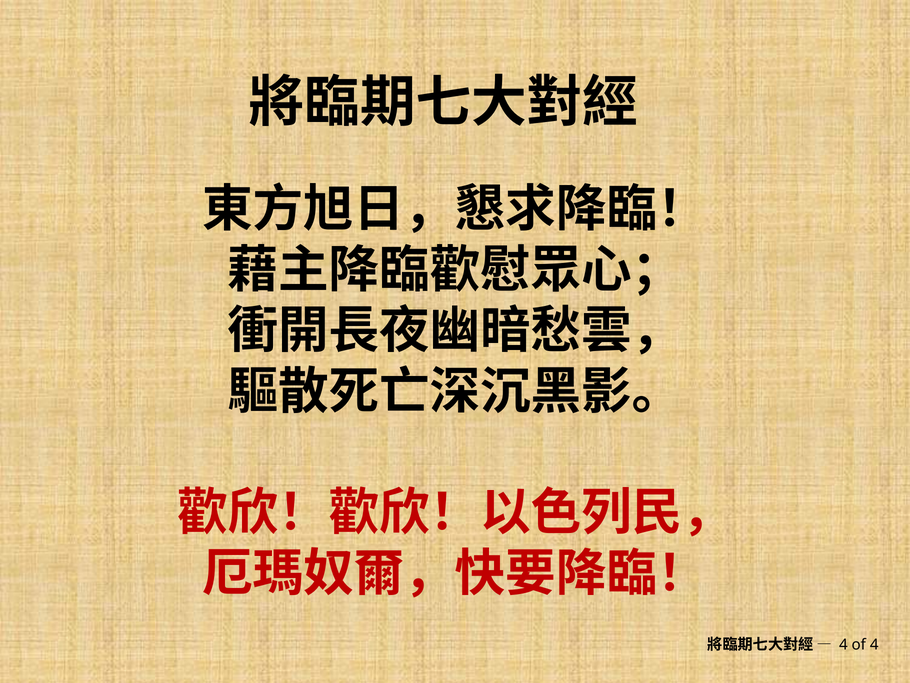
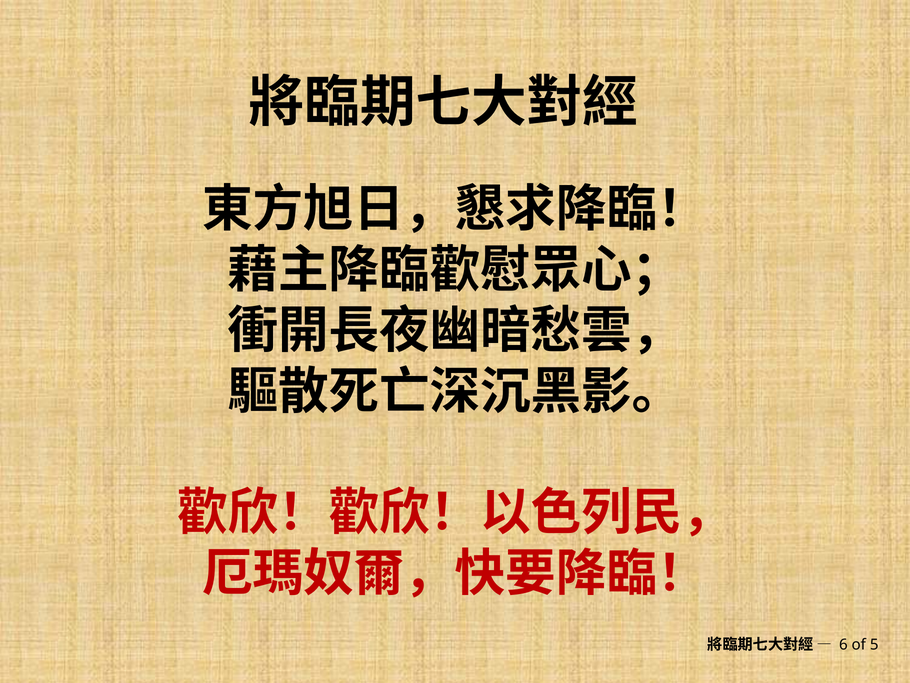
4 at (843, 644): 4 -> 6
of 4: 4 -> 5
